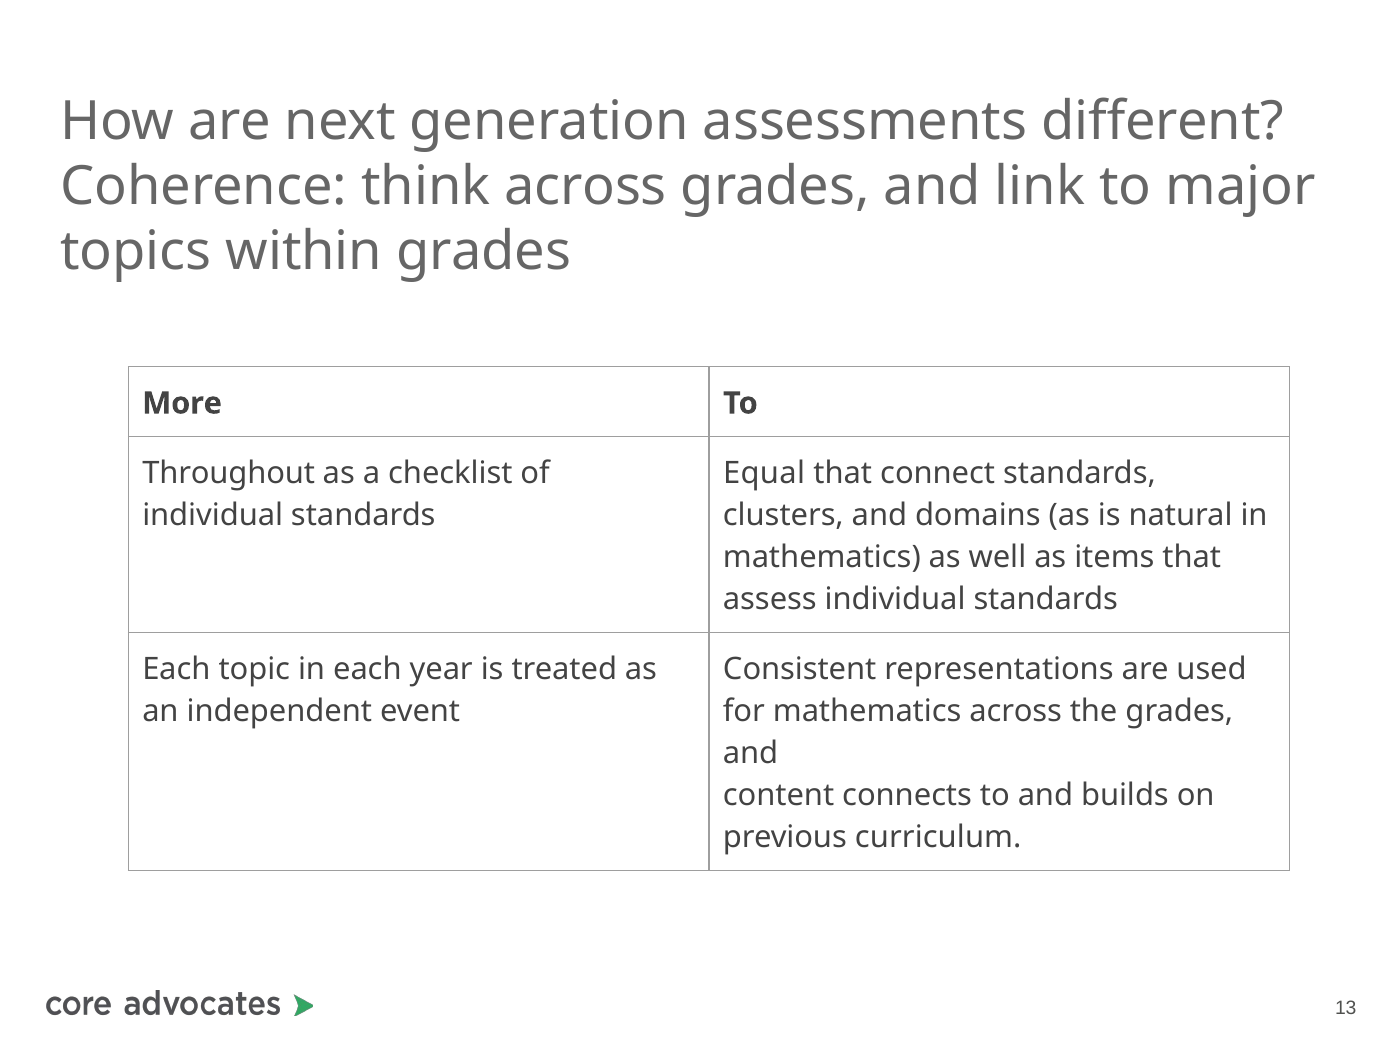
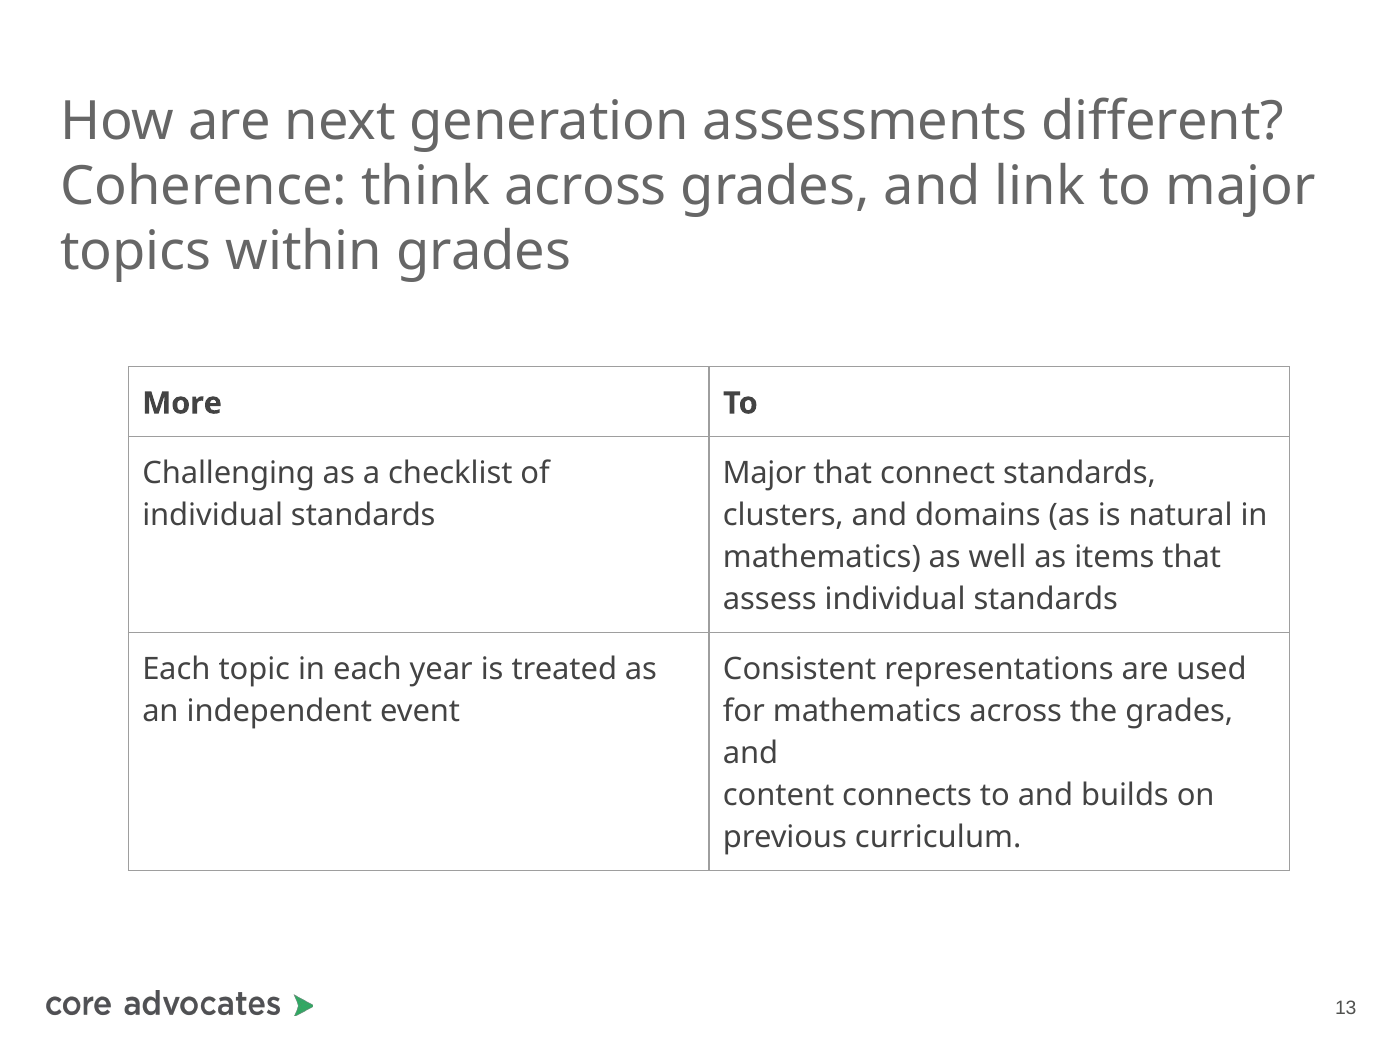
Throughout: Throughout -> Challenging
Equal at (764, 473): Equal -> Major
